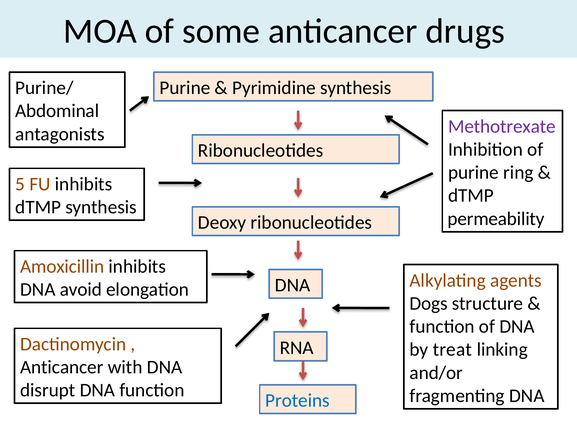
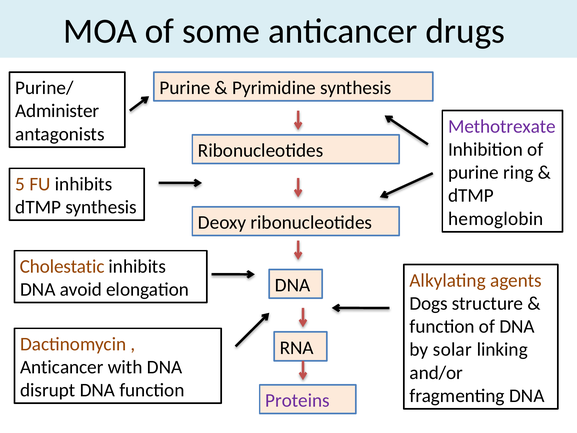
Abdominal: Abdominal -> Administer
permeability: permeability -> hemoglobin
Amoxicillin: Amoxicillin -> Cholestatic
treat: treat -> solar
Proteins colour: blue -> purple
